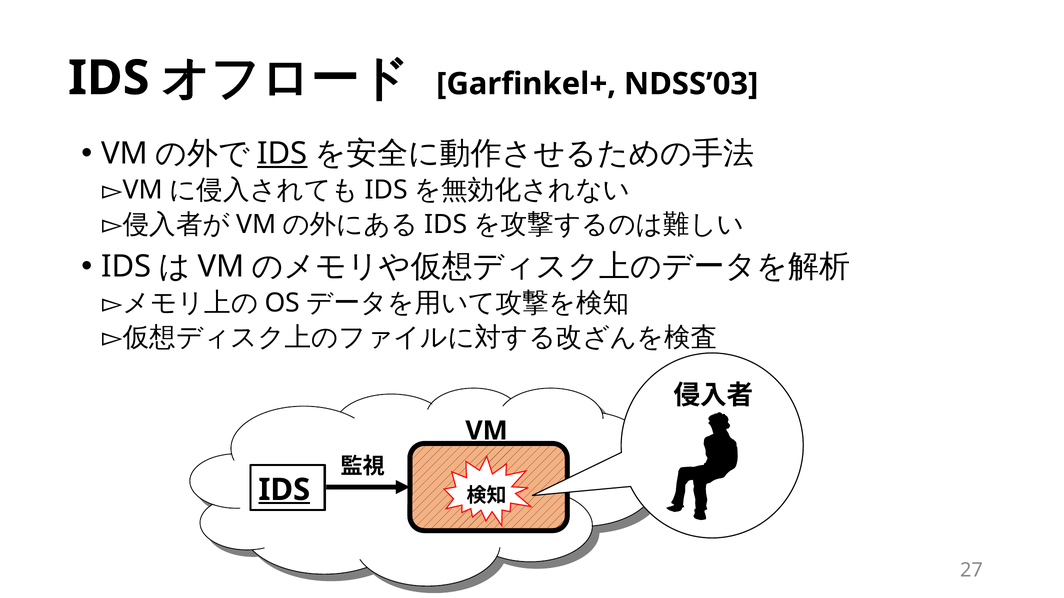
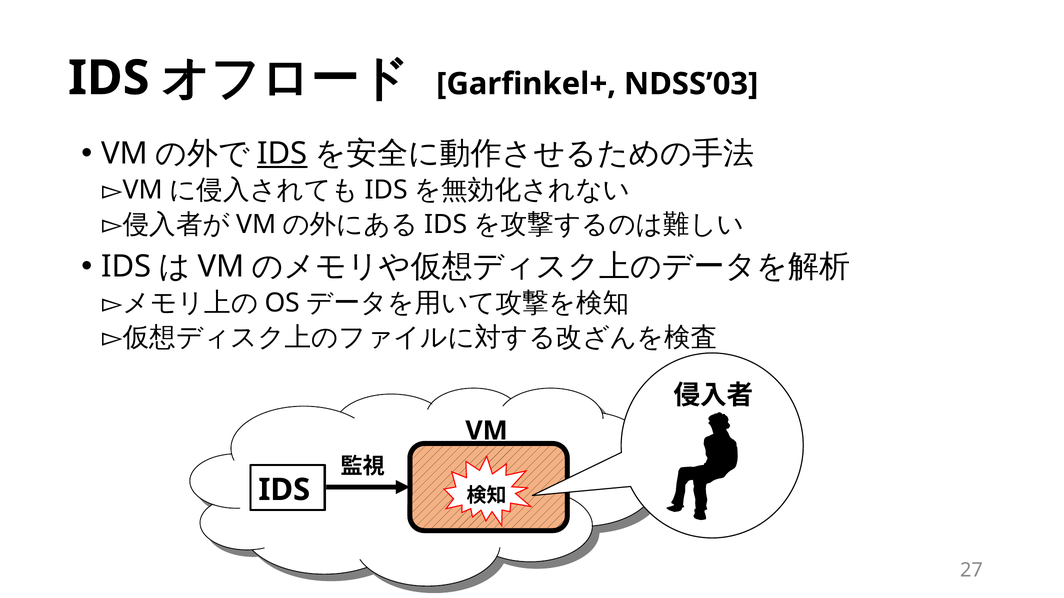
IDS at (284, 490) underline: present -> none
